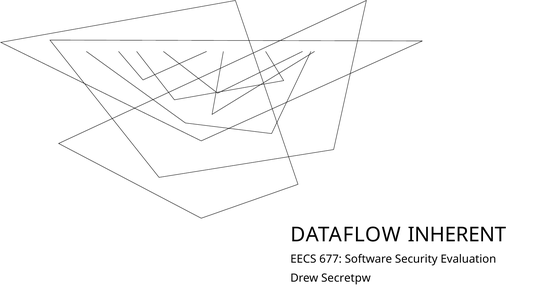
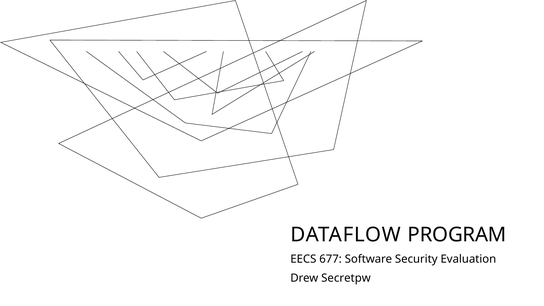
INHERENT: INHERENT -> PROGRAM
